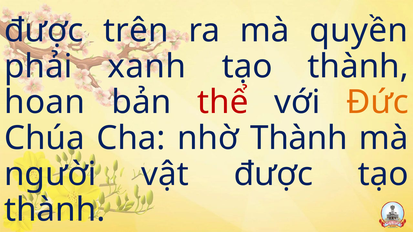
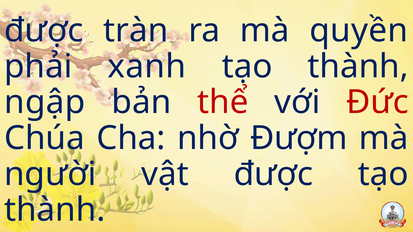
trên: trên -> tràn
hoan: hoan -> ngập
Đức colour: orange -> red
nhờ Thành: Thành -> Đượm
